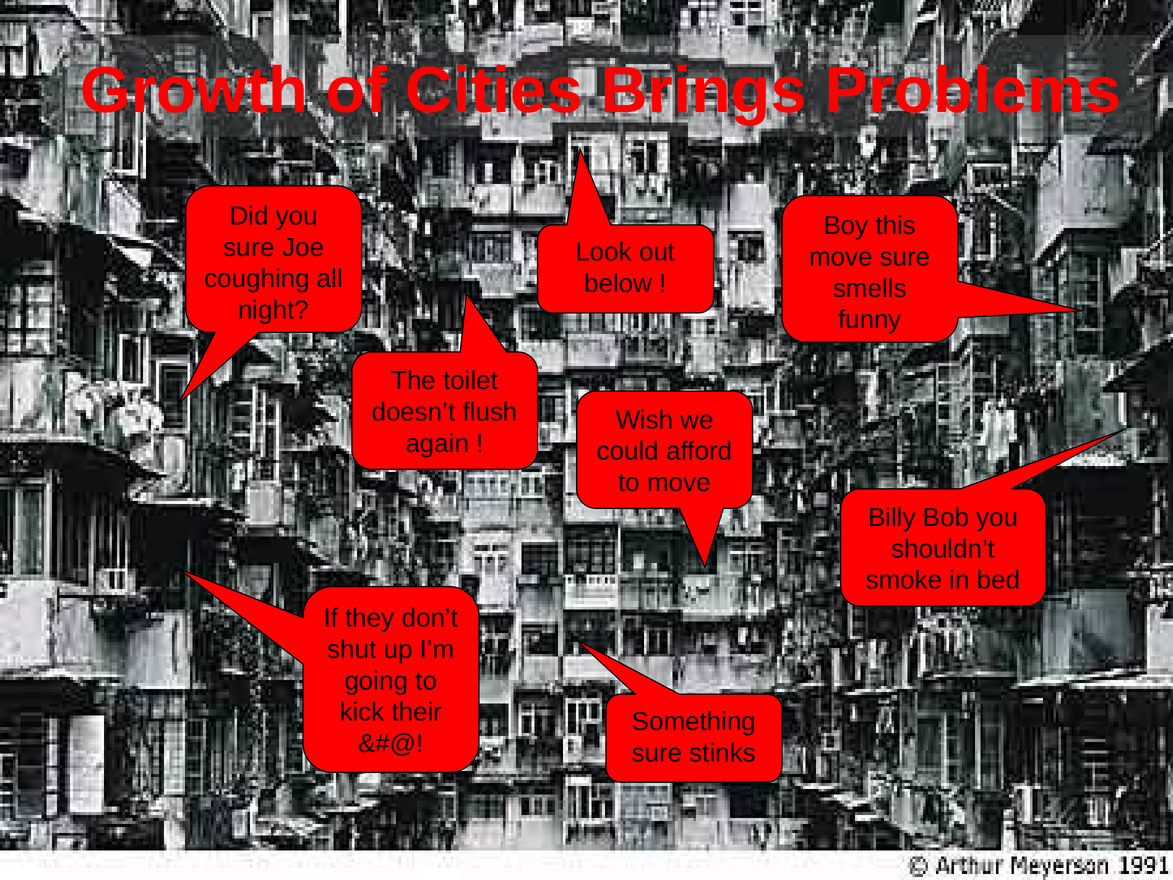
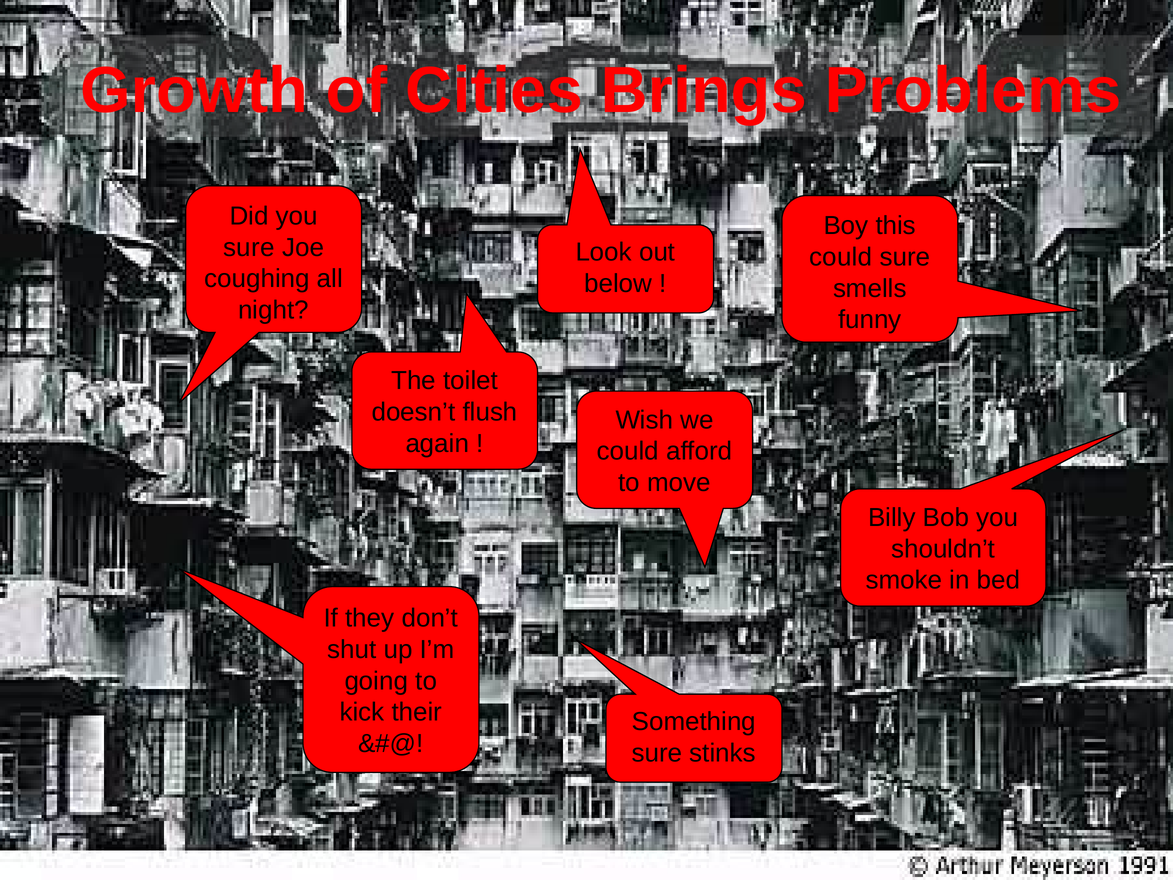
move at (841, 257): move -> could
